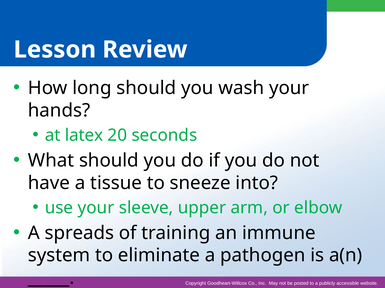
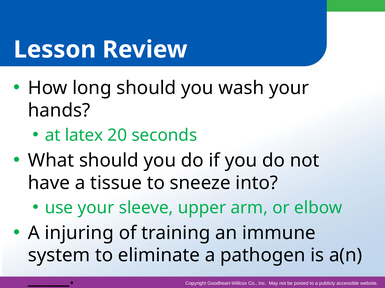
spreads: spreads -> injuring
